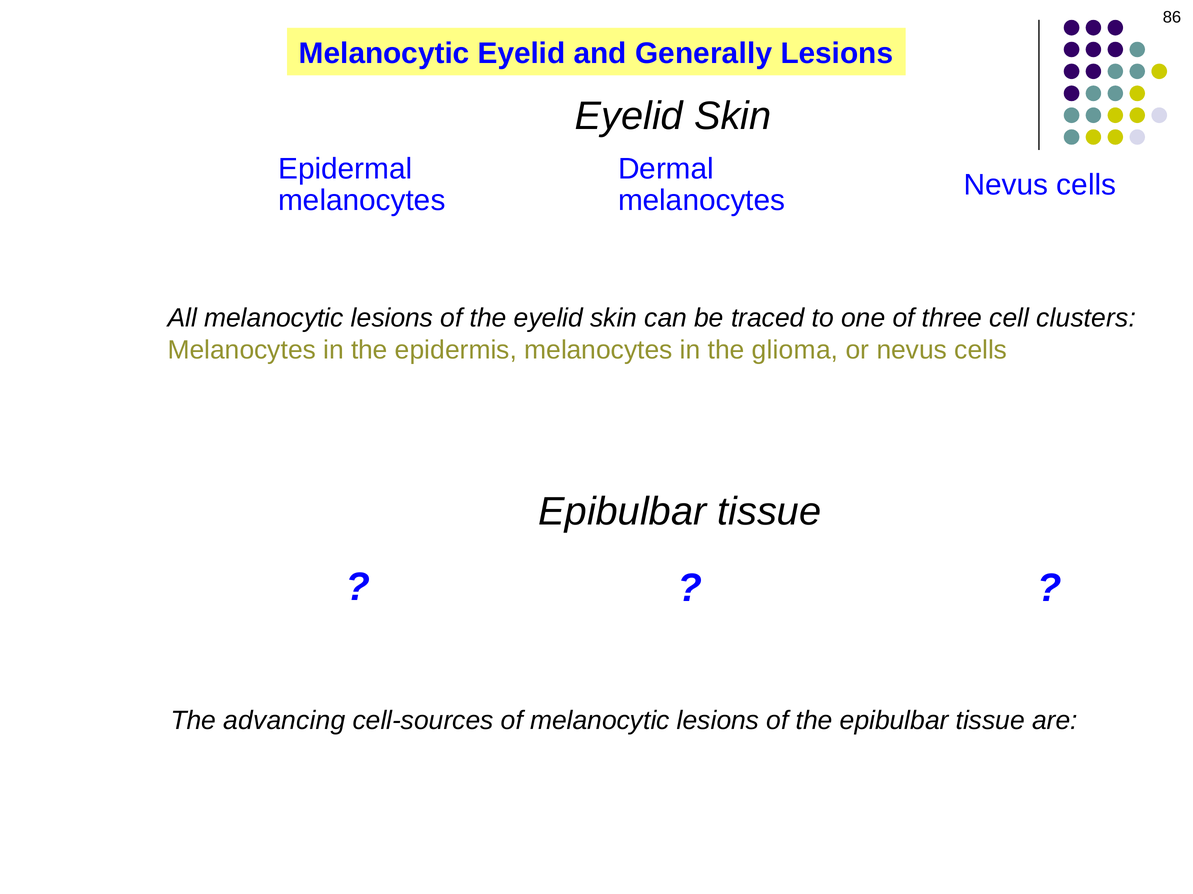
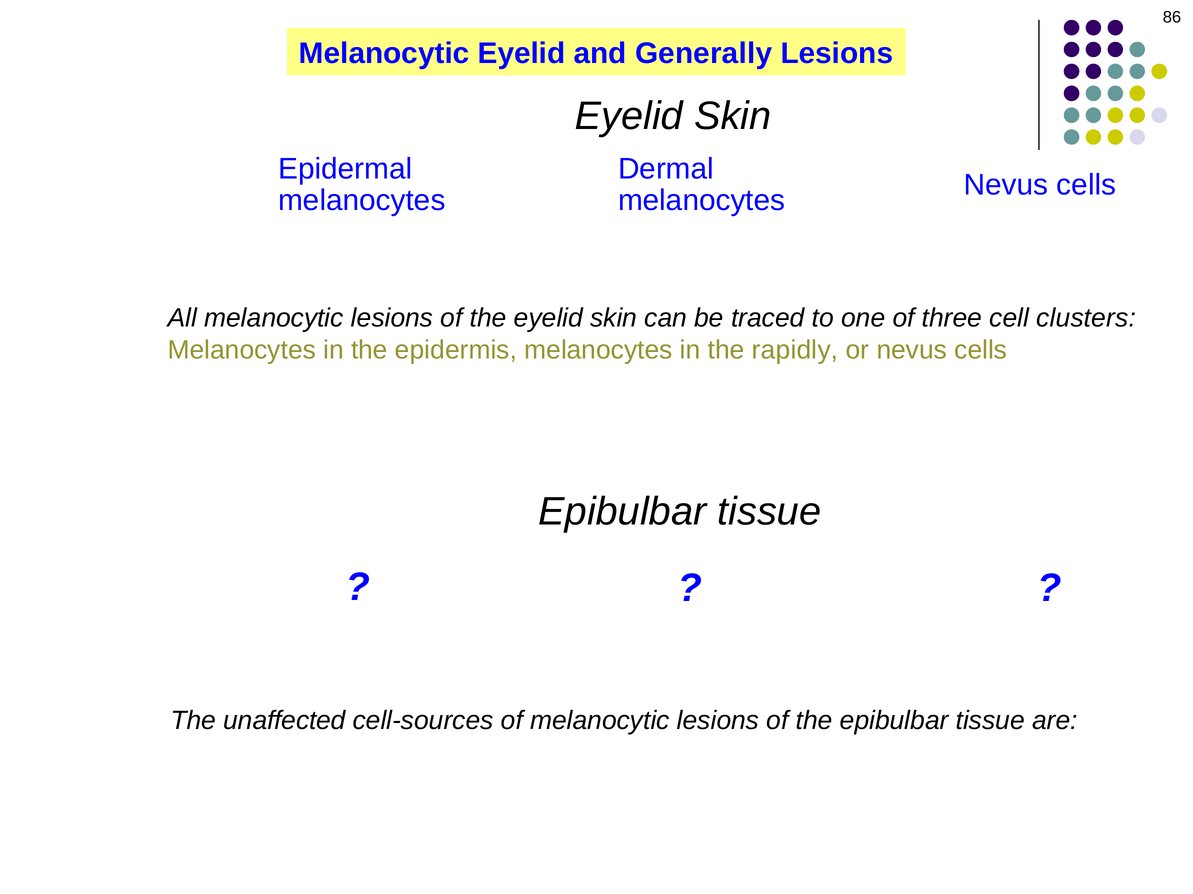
glioma: glioma -> rapidly
advancing: advancing -> unaffected
